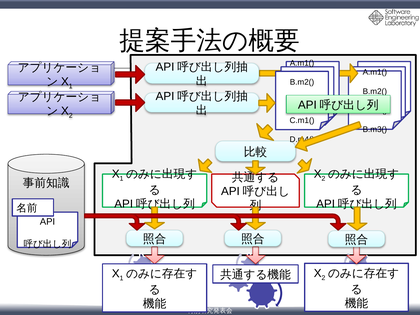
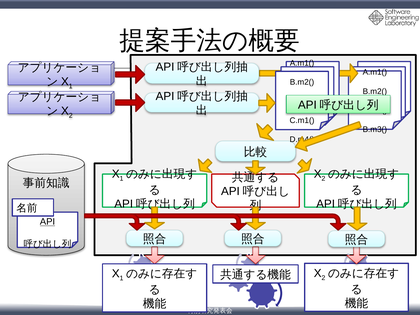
API underline: none -> present
